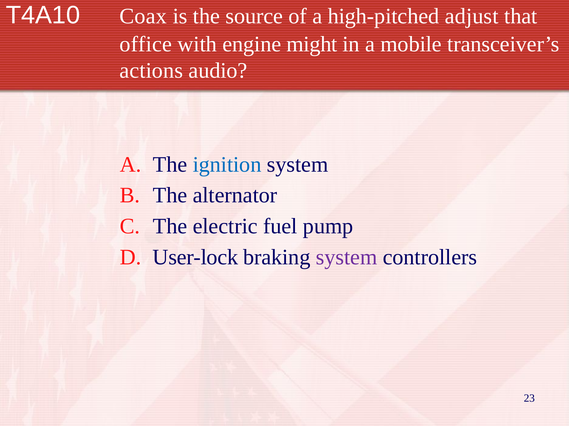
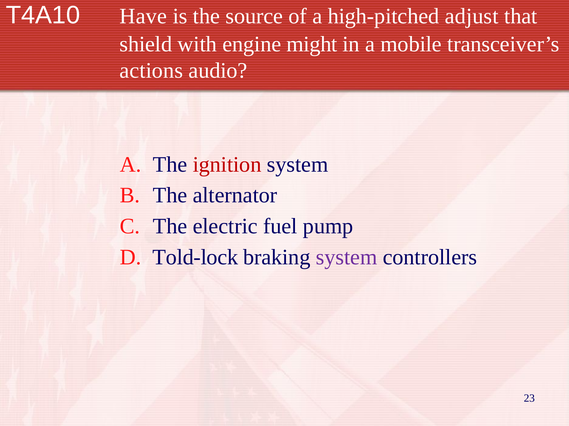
Coax: Coax -> Have
office: office -> shield
ignition colour: blue -> red
User-lock: User-lock -> Told-lock
